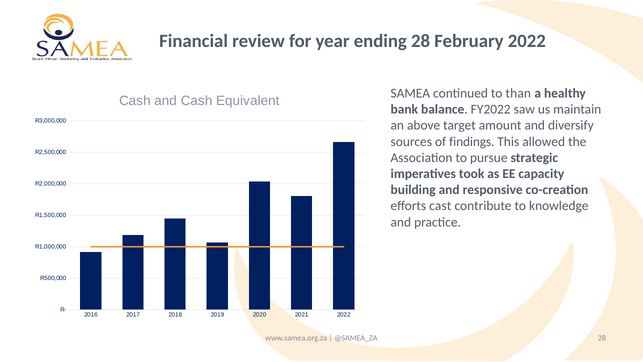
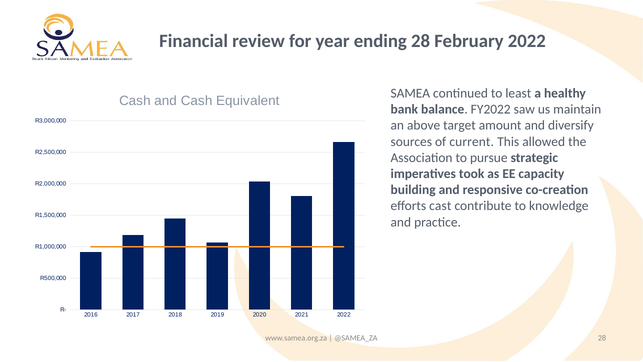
than: than -> least
findings: findings -> current
